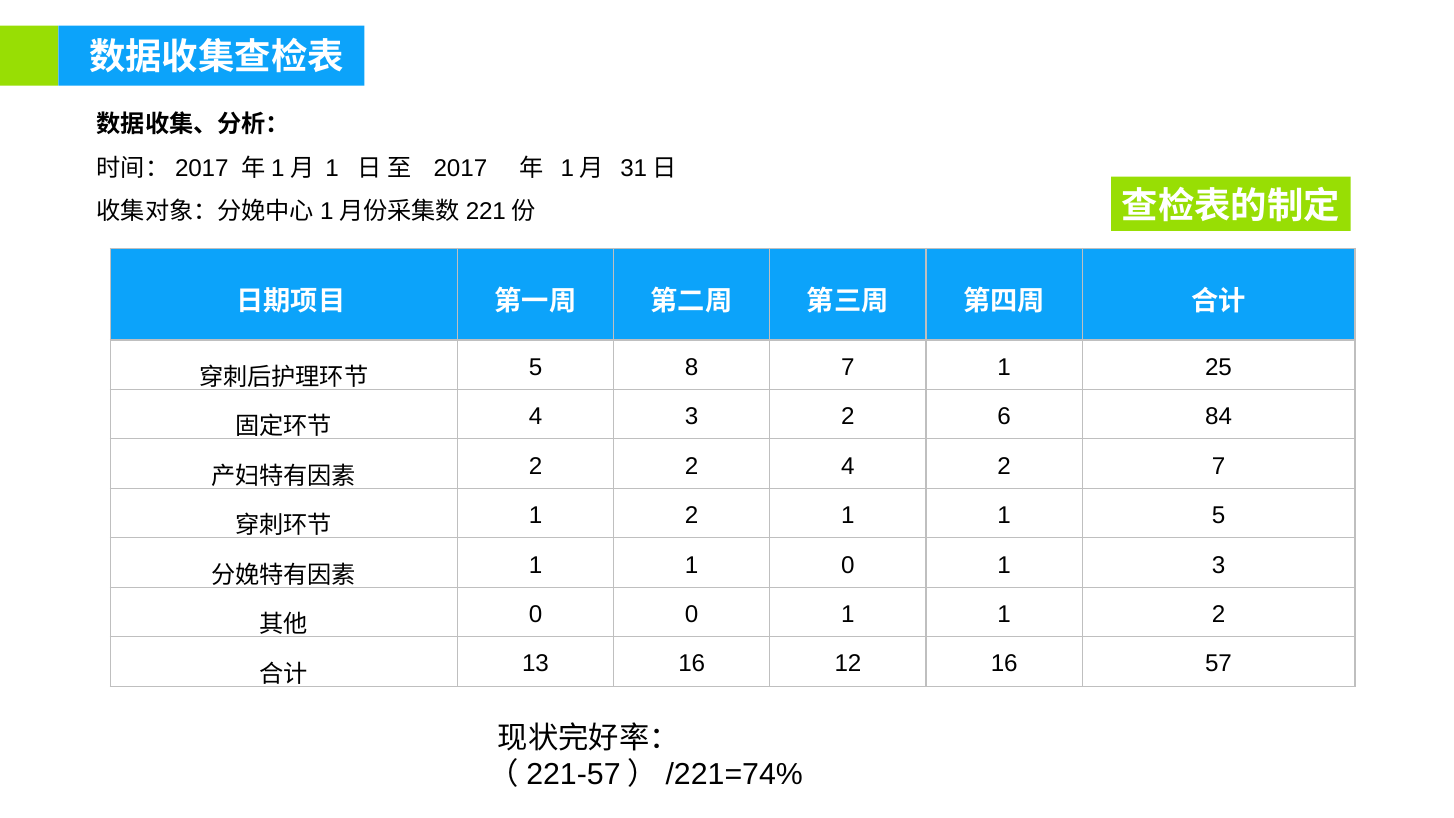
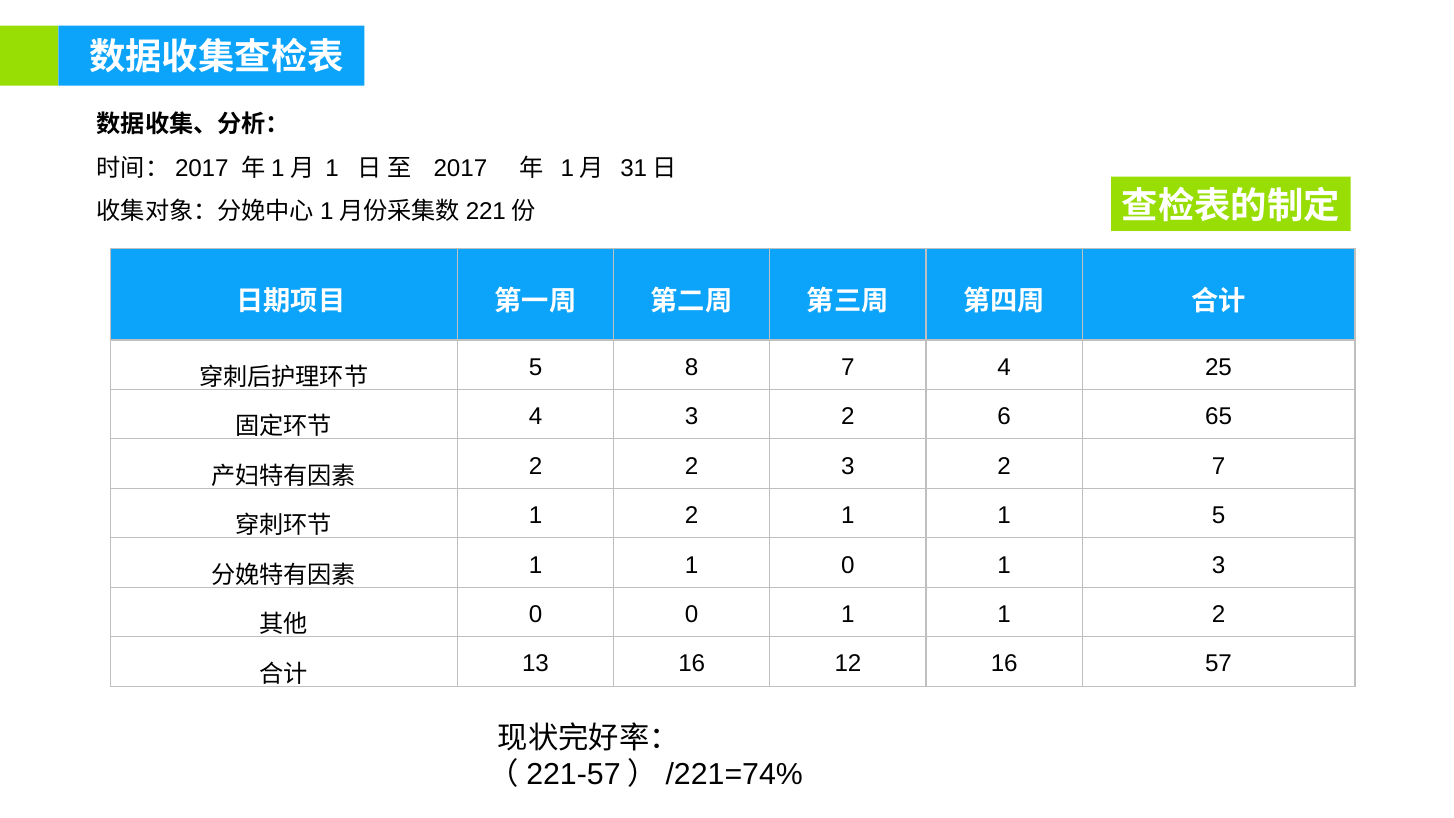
7 1: 1 -> 4
84: 84 -> 65
2 4: 4 -> 3
